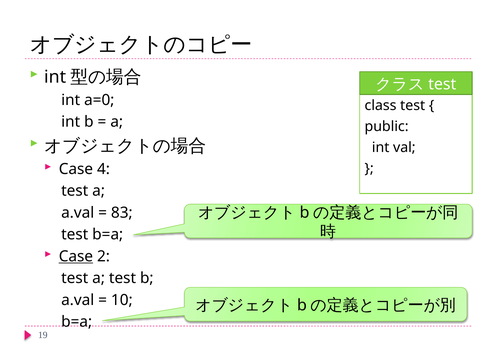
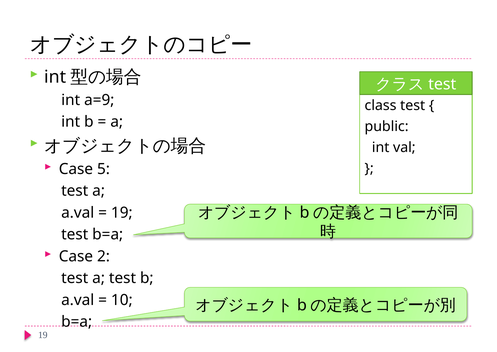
a=0: a=0 -> a=9
4: 4 -> 5
83 at (122, 212): 83 -> 19
Case at (76, 256) underline: present -> none
